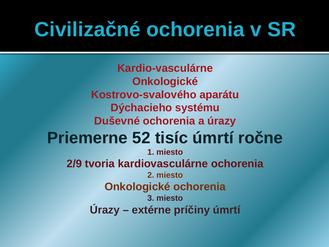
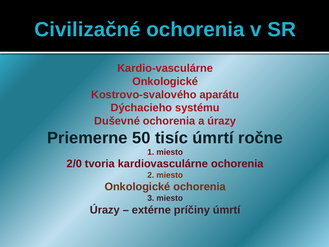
52: 52 -> 50
2/9: 2/9 -> 2/0
